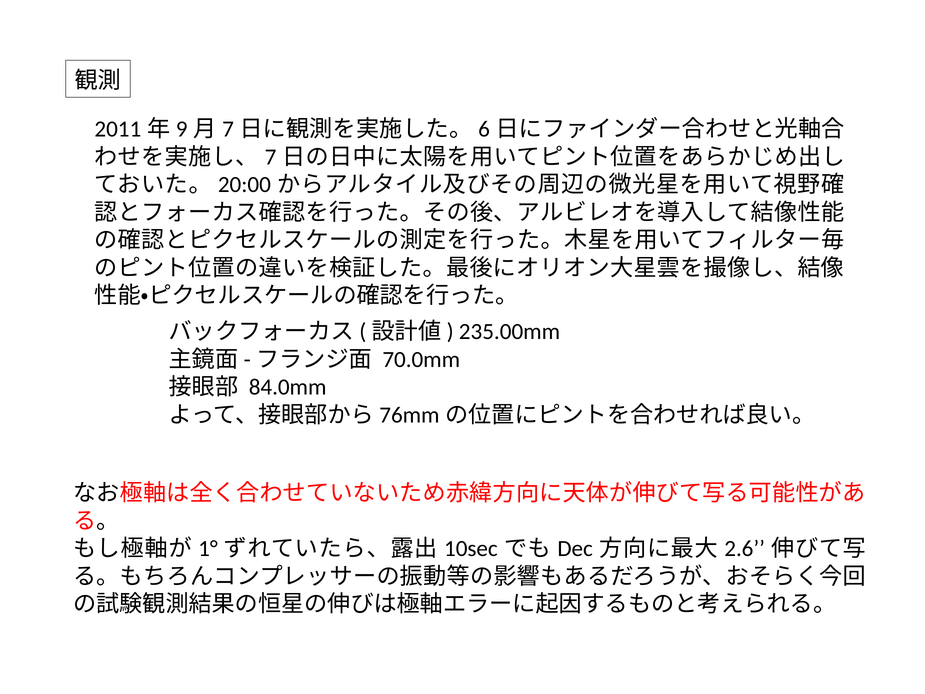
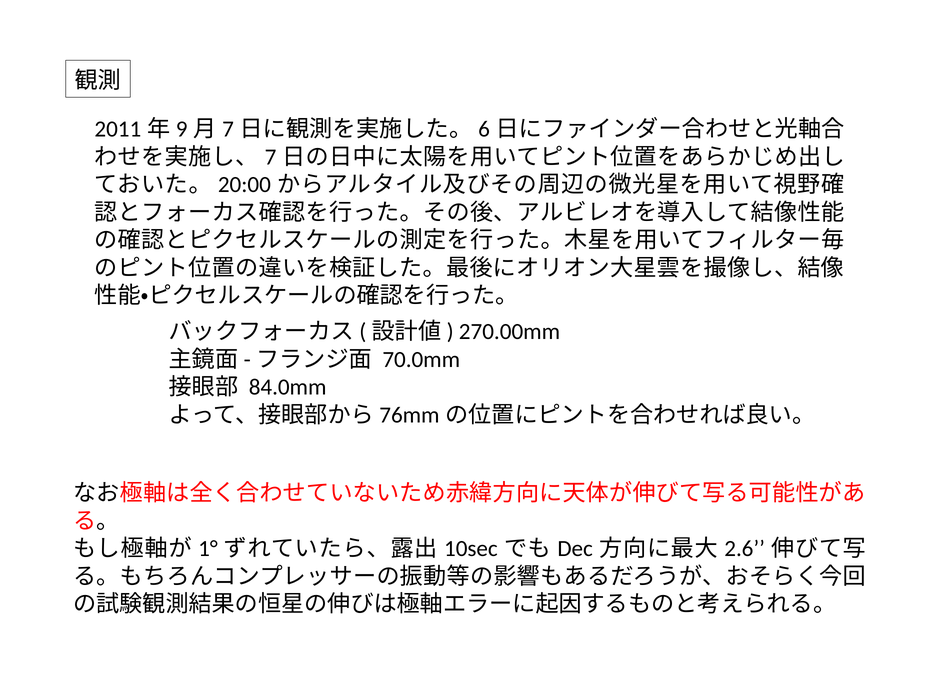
235.00mm: 235.00mm -> 270.00mm
